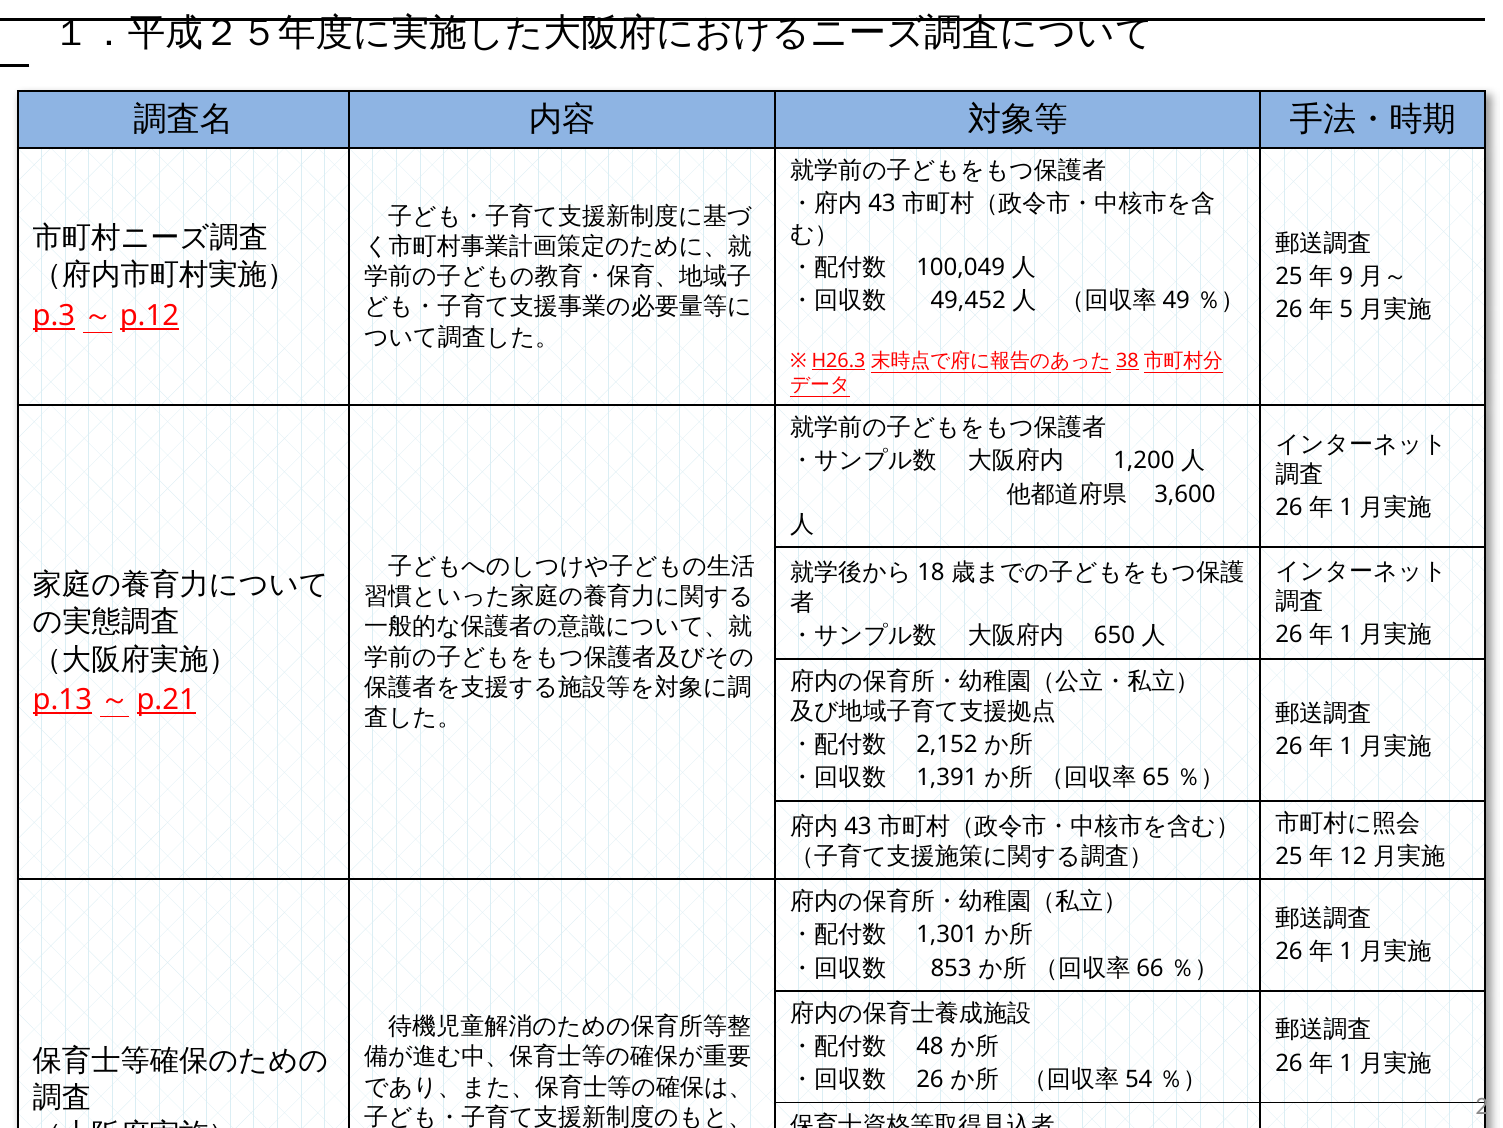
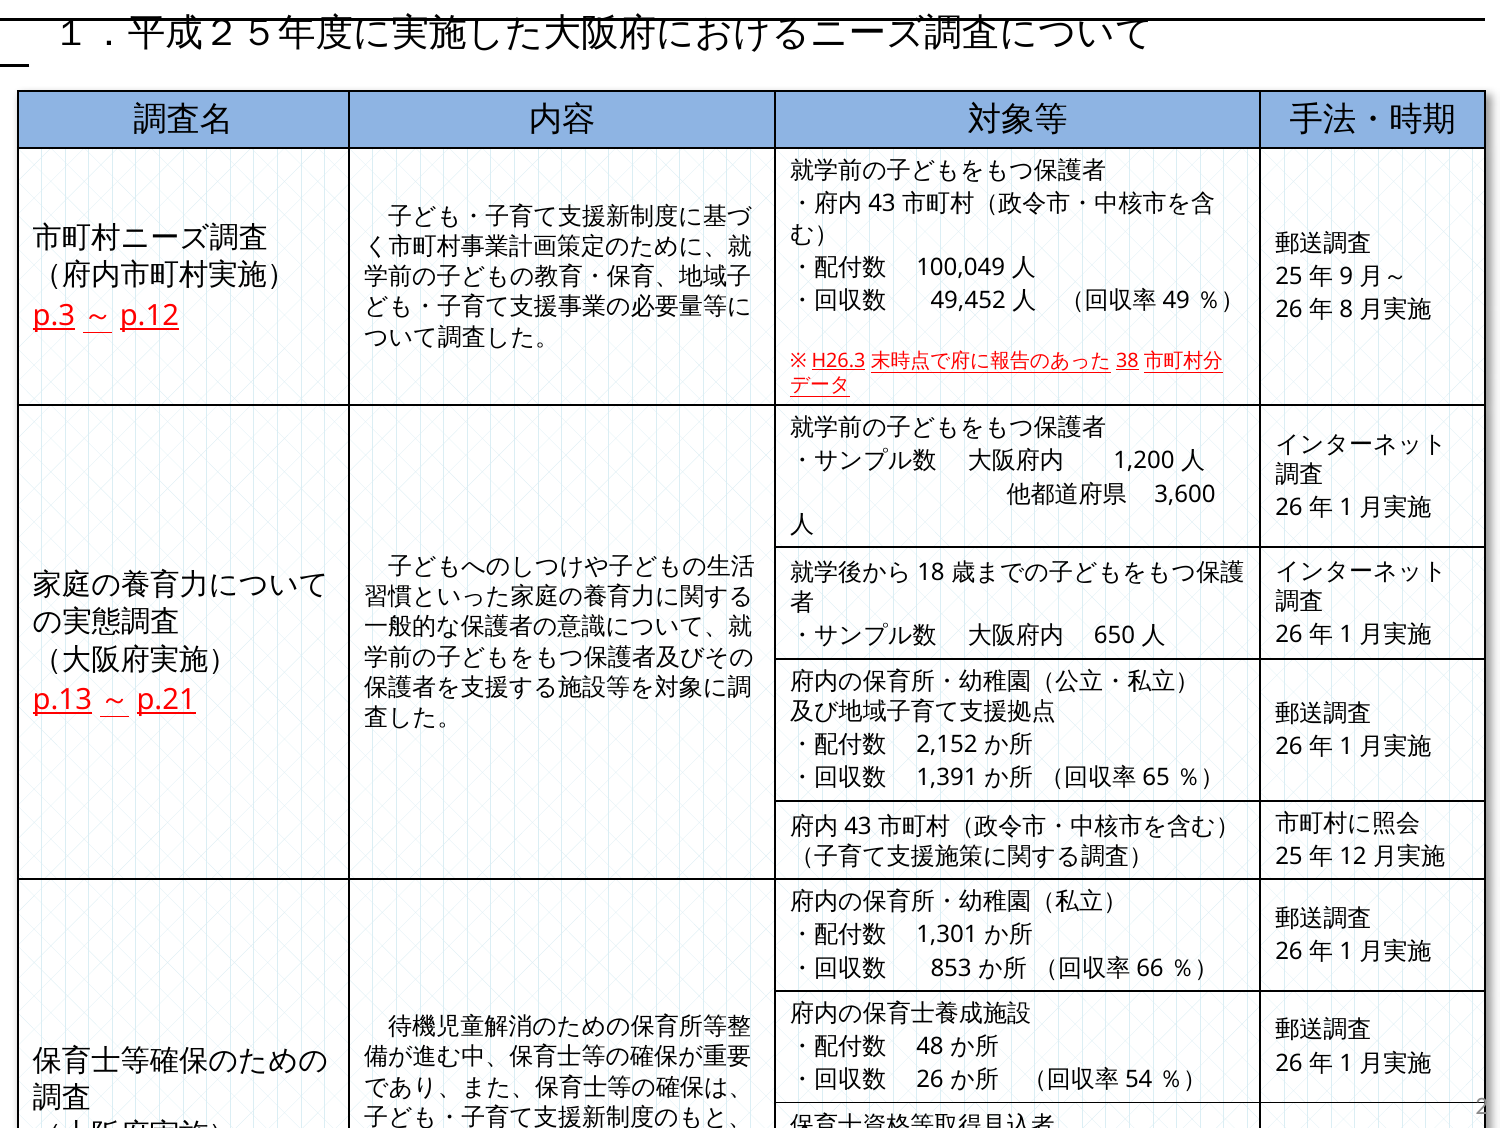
5: 5 -> 8
